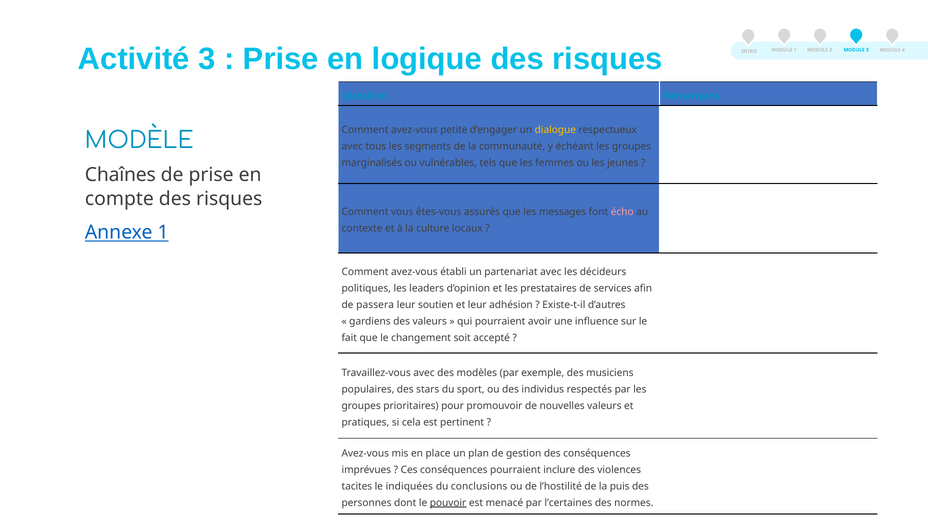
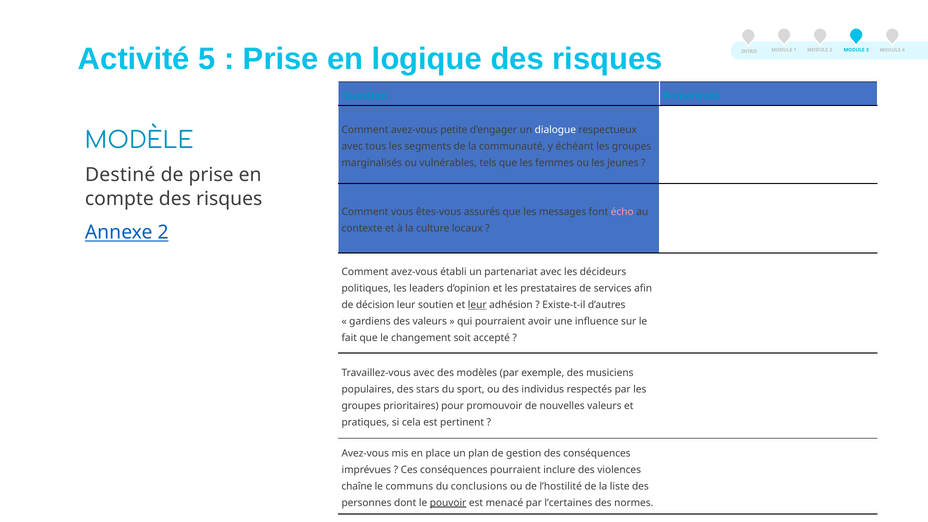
Activité 3: 3 -> 5
dialogue colour: yellow -> white
Chaînes: Chaînes -> Destiné
Annexe 1: 1 -> 2
passera: passera -> décision
leur at (477, 305) underline: none -> present
tacites: tacites -> chaîne
indiquées: indiquées -> communs
puis: puis -> liste
